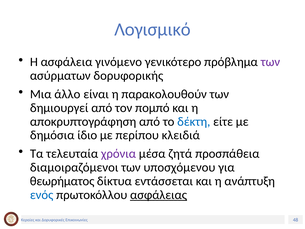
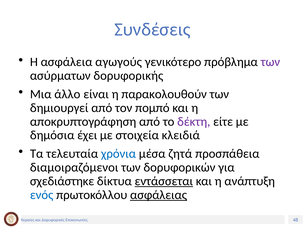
Λογισμικό: Λογισμικό -> Συνδέσεις
γινόμενo: γινόμενo -> αγωγούς
δέκτη colour: blue -> purple
ίδιο: ίδιο -> έχει
περίπου: περίπου -> στοιχεία
χρόνια colour: purple -> blue
υποσχόμενου: υποσχόμενου -> δορυφορικών
θεωρήματος: θεωρήματος -> σχεδιάστηκε
εντάσσεται underline: none -> present
